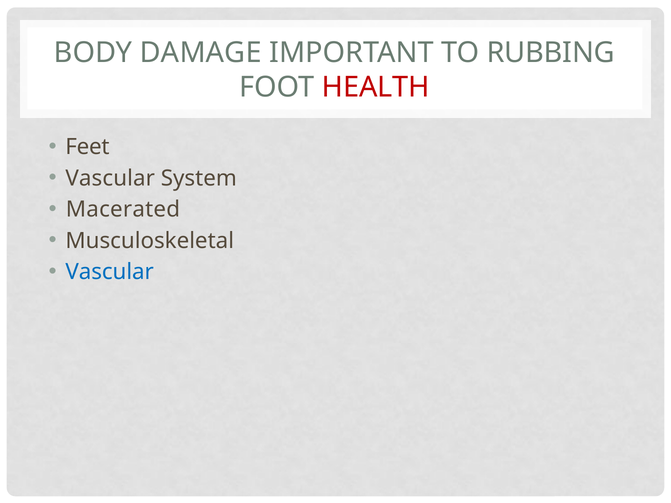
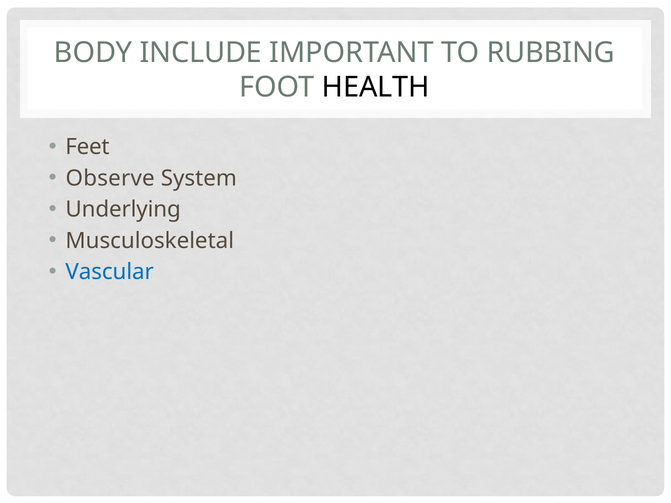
DAMAGE: DAMAGE -> INCLUDE
HEALTH colour: red -> black
Vascular at (110, 178): Vascular -> Observe
Macerated: Macerated -> Underlying
